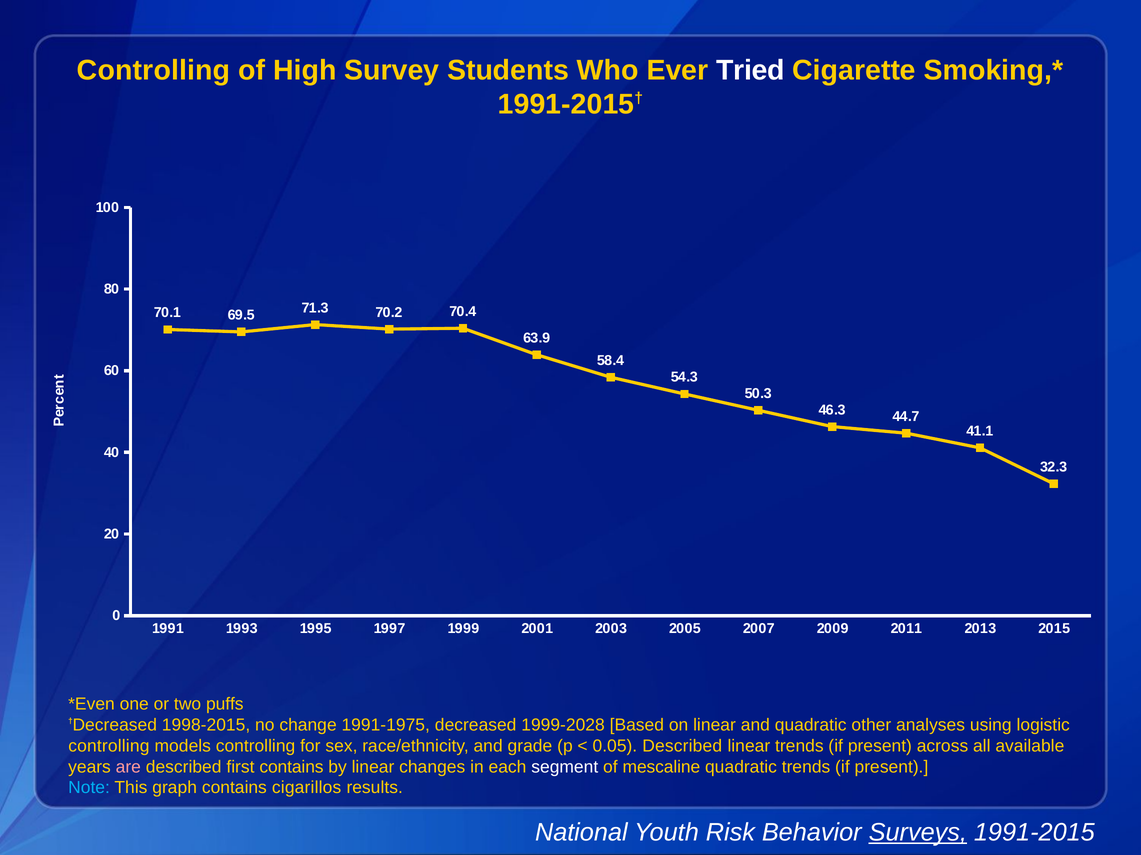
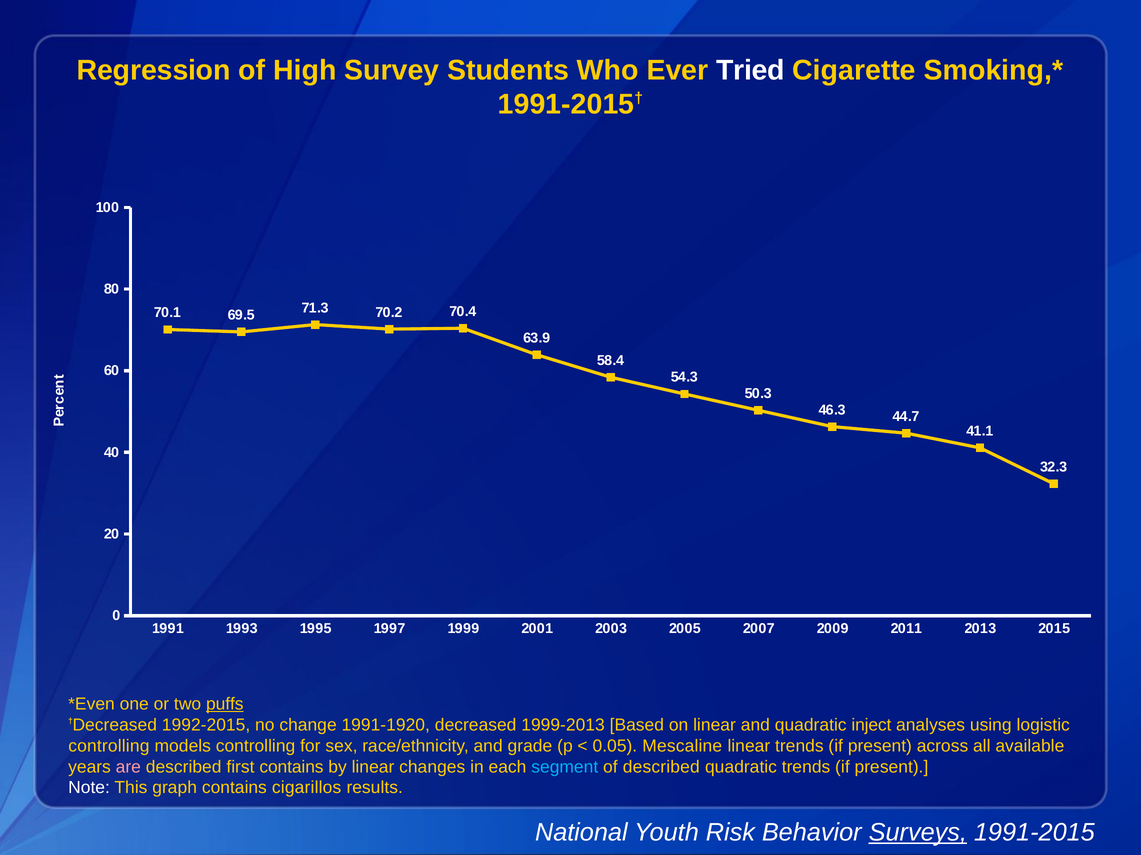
Controlling at (154, 70): Controlling -> Regression
puffs underline: none -> present
1998-2015: 1998-2015 -> 1992-2015
1991-1975: 1991-1975 -> 1991-1920
1999-2028: 1999-2028 -> 1999-2013
other: other -> inject
0.05 Described: Described -> Mescaline
segment colour: white -> light blue
of mescaline: mescaline -> described
Note colour: light blue -> white
